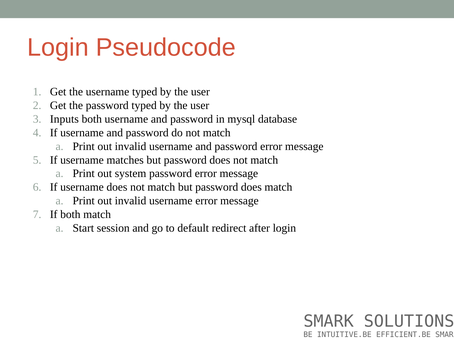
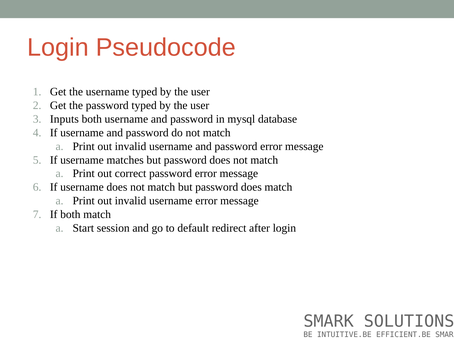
system: system -> correct
